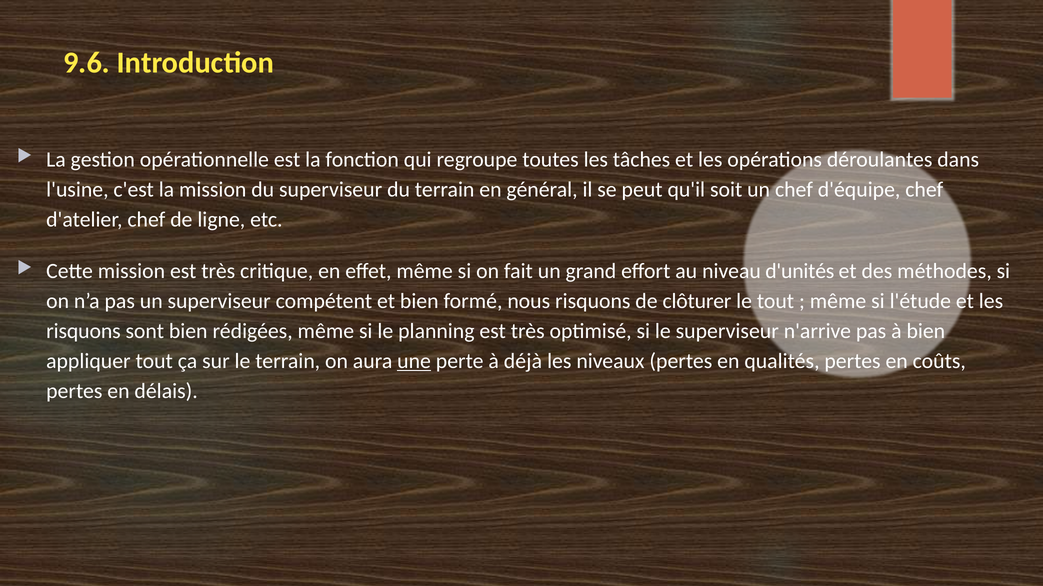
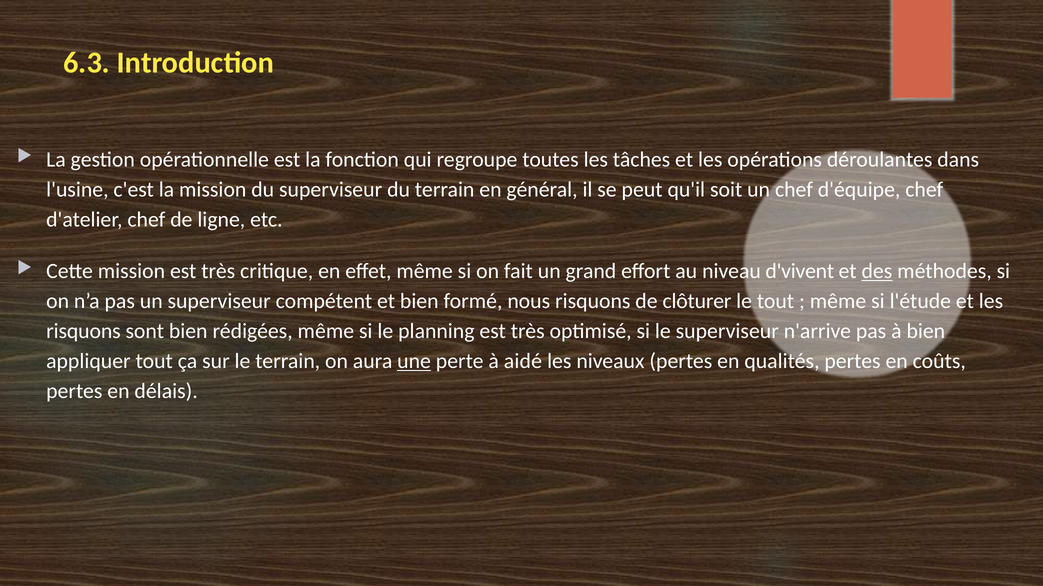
9.6: 9.6 -> 6.3
d'unités: d'unités -> d'vivent
des underline: none -> present
déjà: déjà -> aidé
